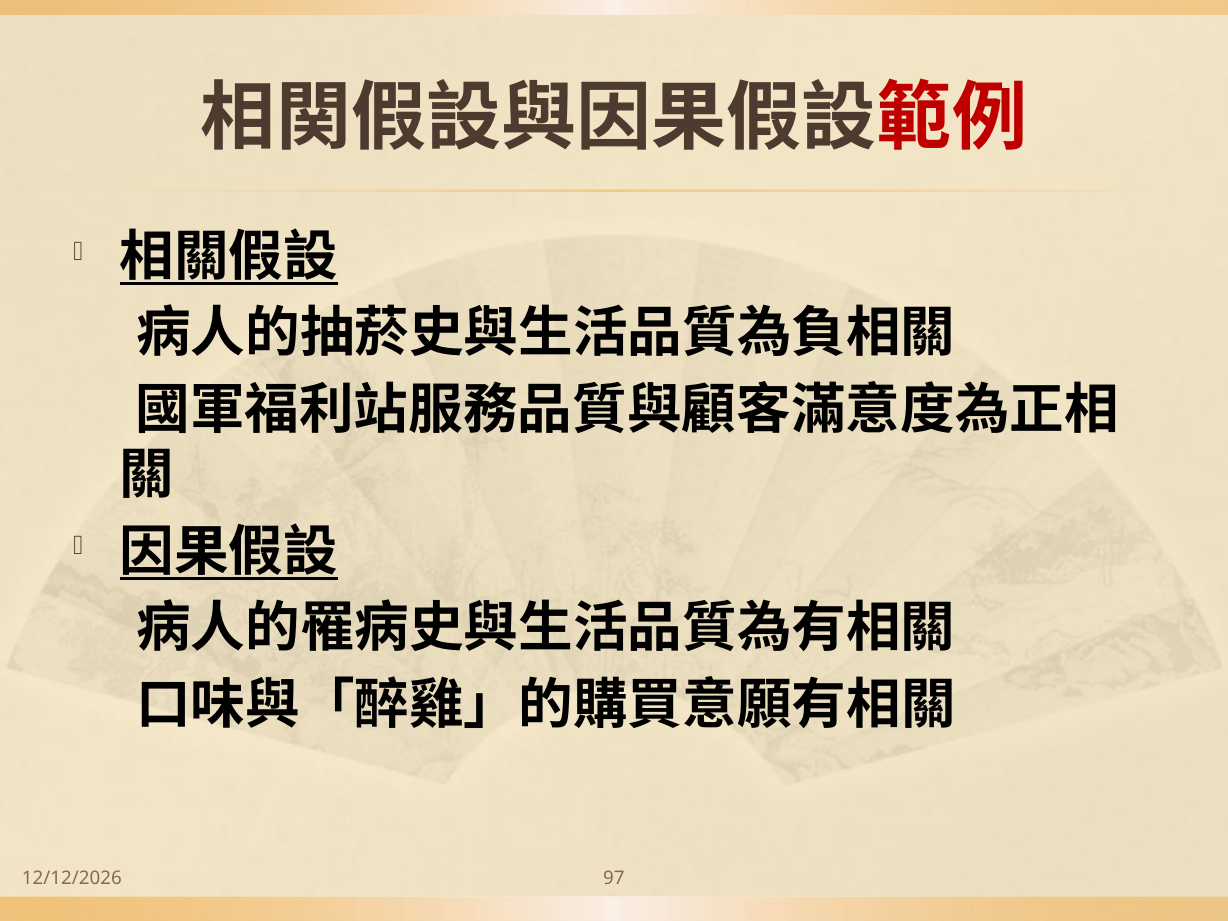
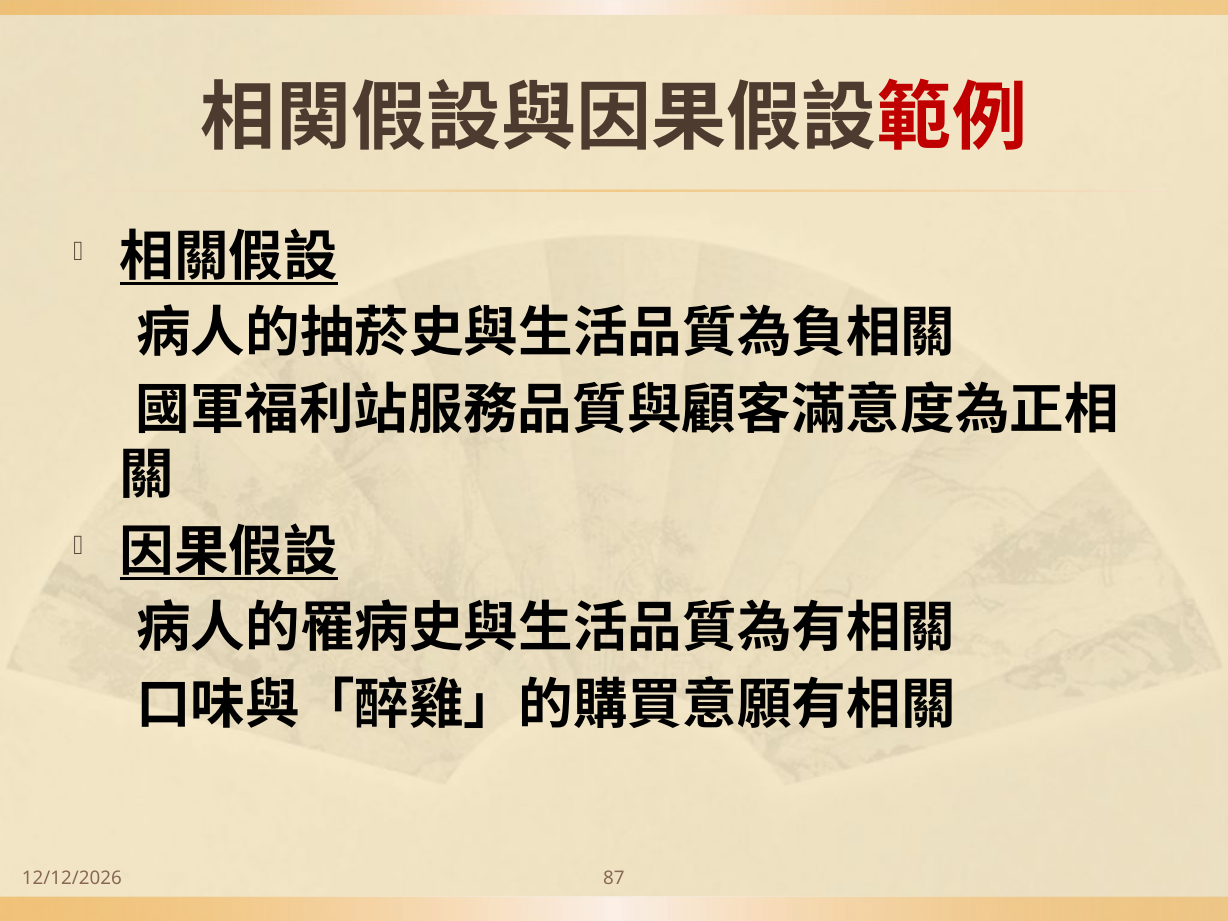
97: 97 -> 87
